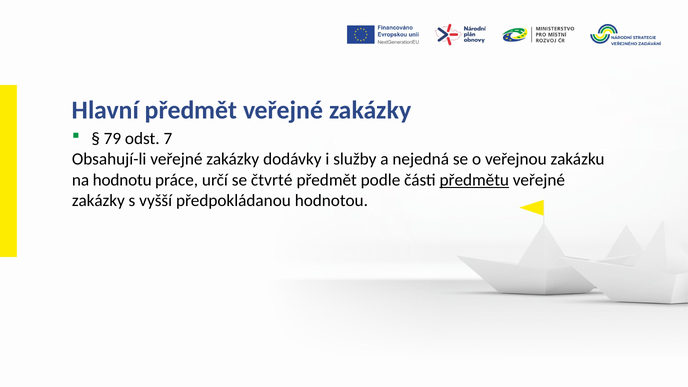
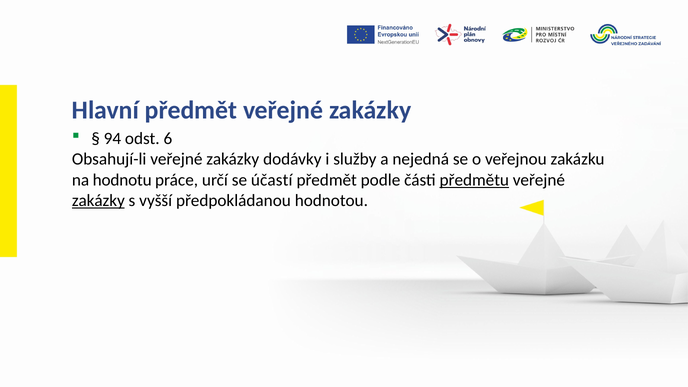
79: 79 -> 94
7: 7 -> 6
čtvrté: čtvrté -> účastí
zakázky at (98, 201) underline: none -> present
